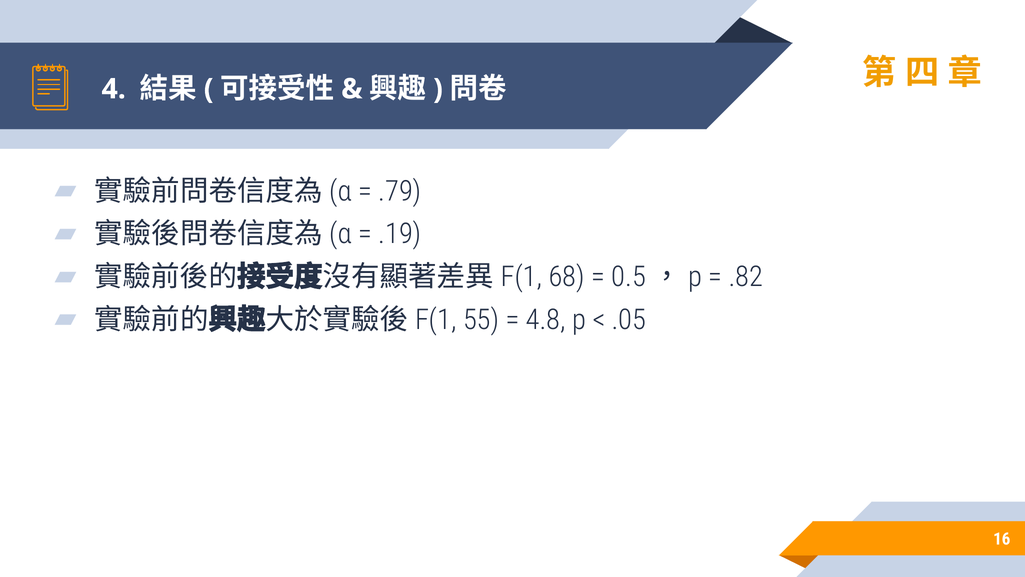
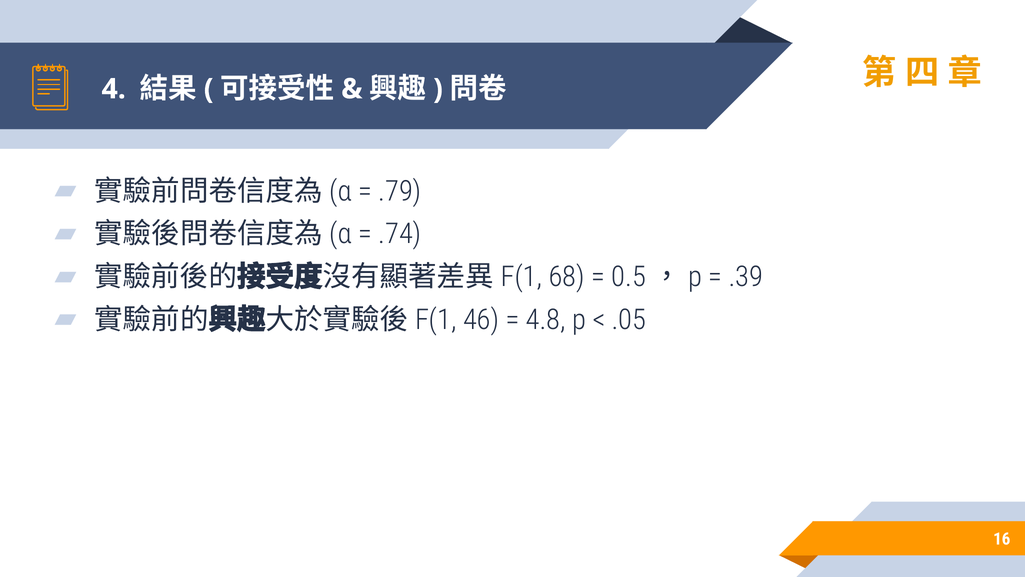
.19: .19 -> .74
.82: .82 -> .39
55: 55 -> 46
